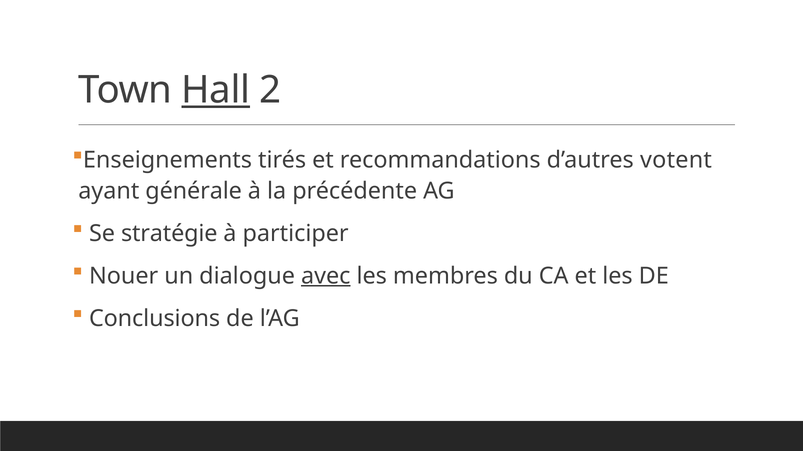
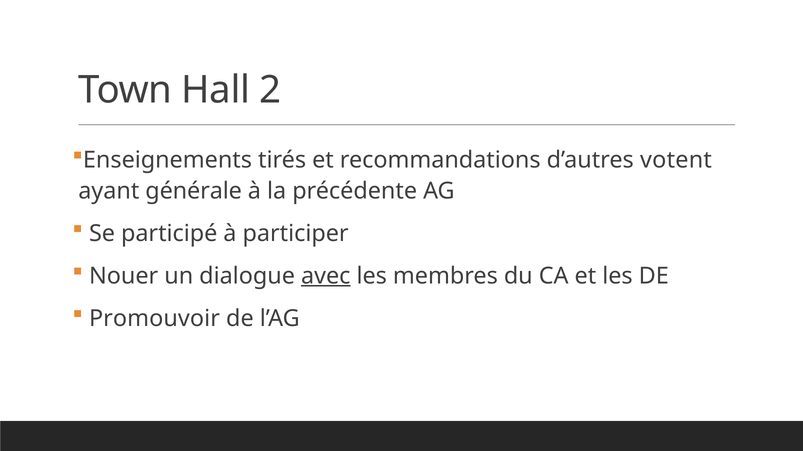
Hall underline: present -> none
stratégie: stratégie -> participé
Conclusions: Conclusions -> Promouvoir
